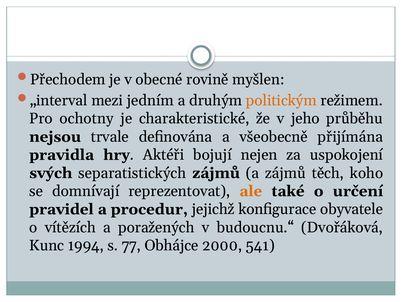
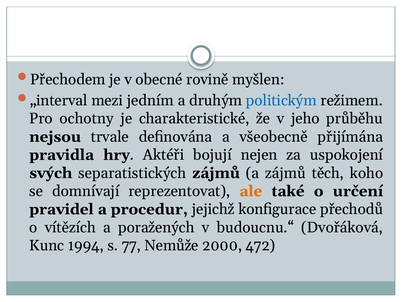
politickým colour: orange -> blue
obyvatele: obyvatele -> přechodů
Obhájce: Obhájce -> Nemůže
541: 541 -> 472
